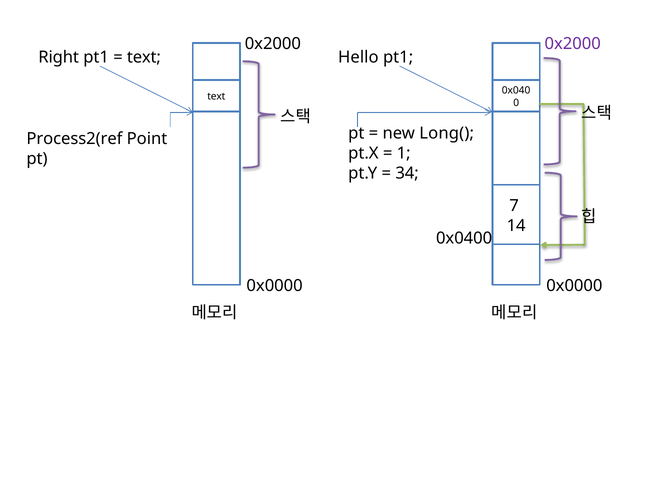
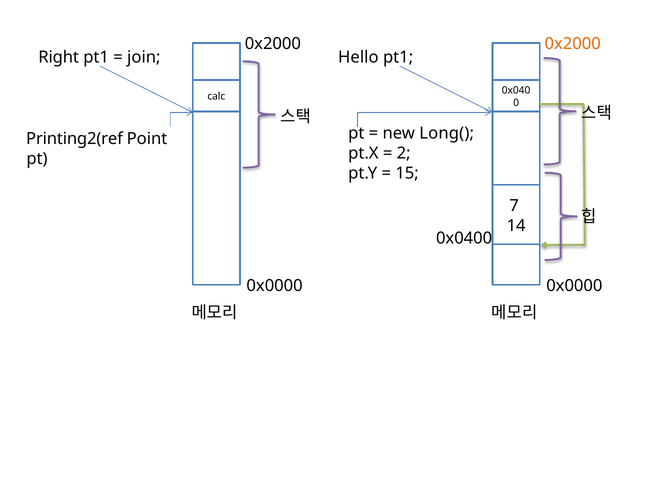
0x2000 at (573, 44) colour: purple -> orange
text at (144, 57): text -> join
text at (216, 97): text -> calc
Process2(ref: Process2(ref -> Printing2(ref
1: 1 -> 2
34: 34 -> 15
